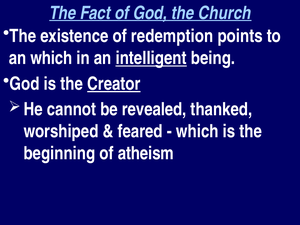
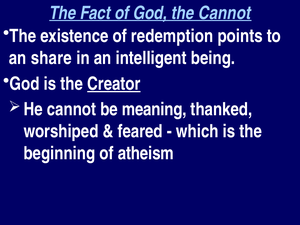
the Church: Church -> Cannot
an which: which -> share
intelligent underline: present -> none
revealed: revealed -> meaning
